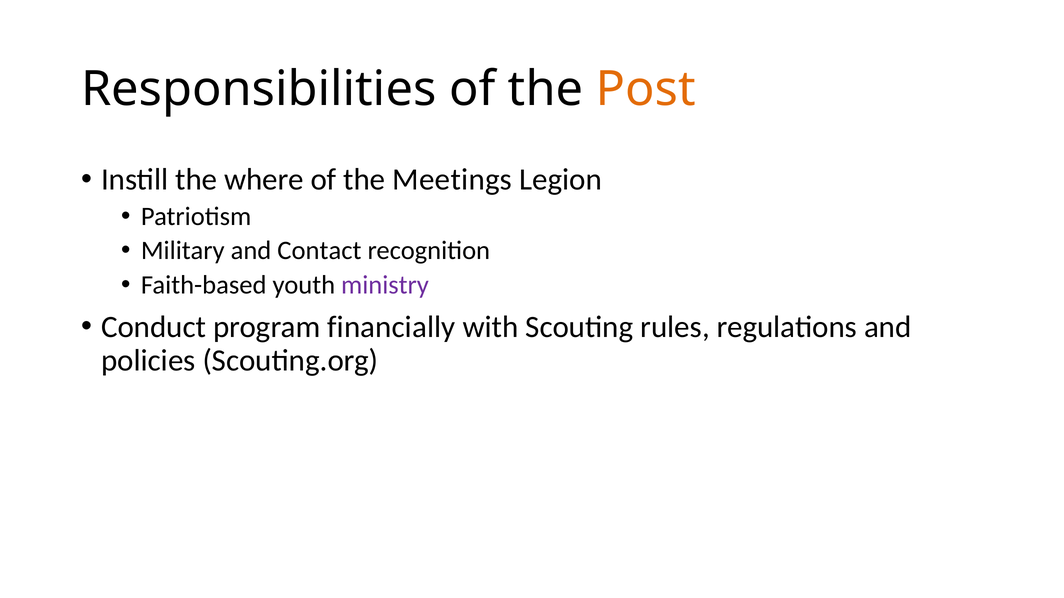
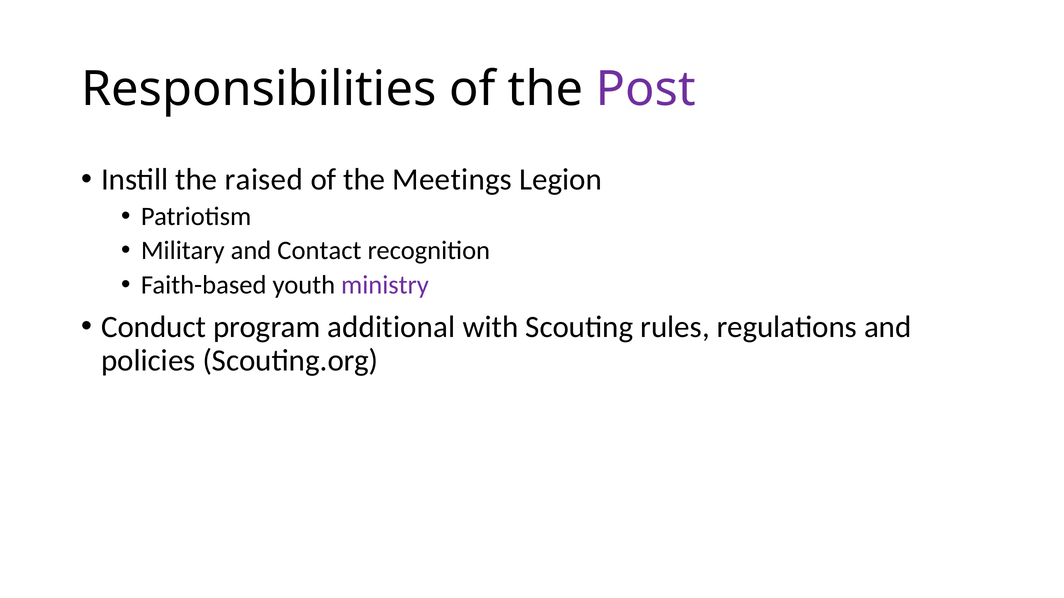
Post colour: orange -> purple
where: where -> raised
financially: financially -> additional
